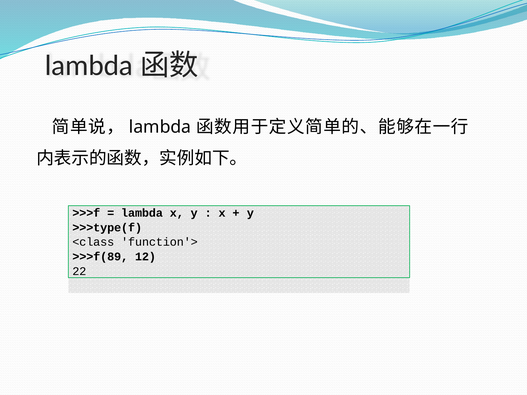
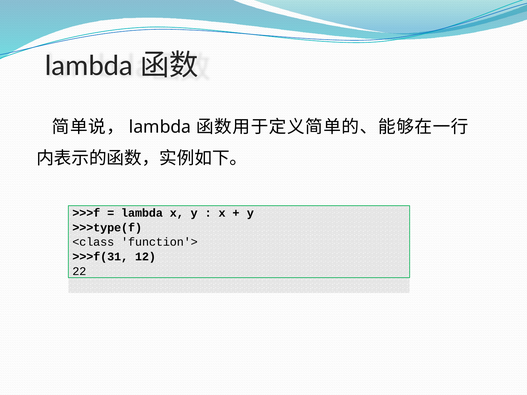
>>>f(89: >>>f(89 -> >>>f(31
